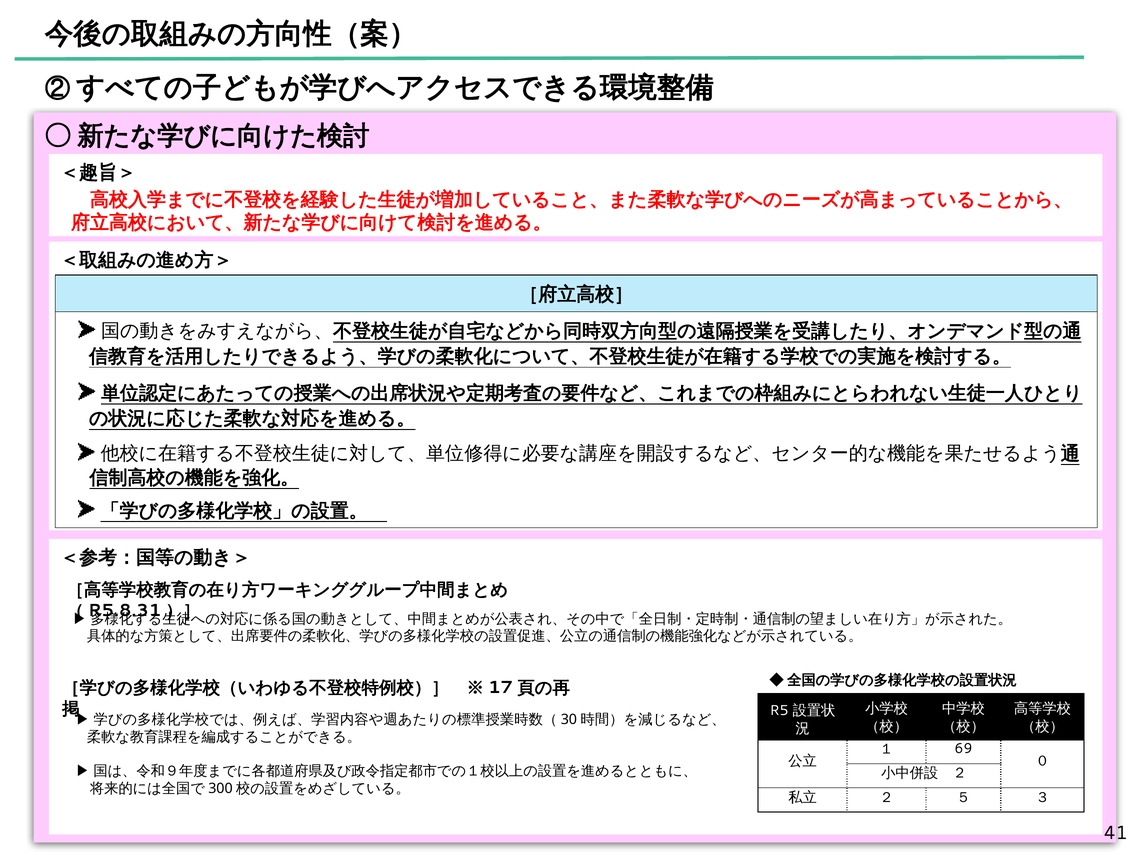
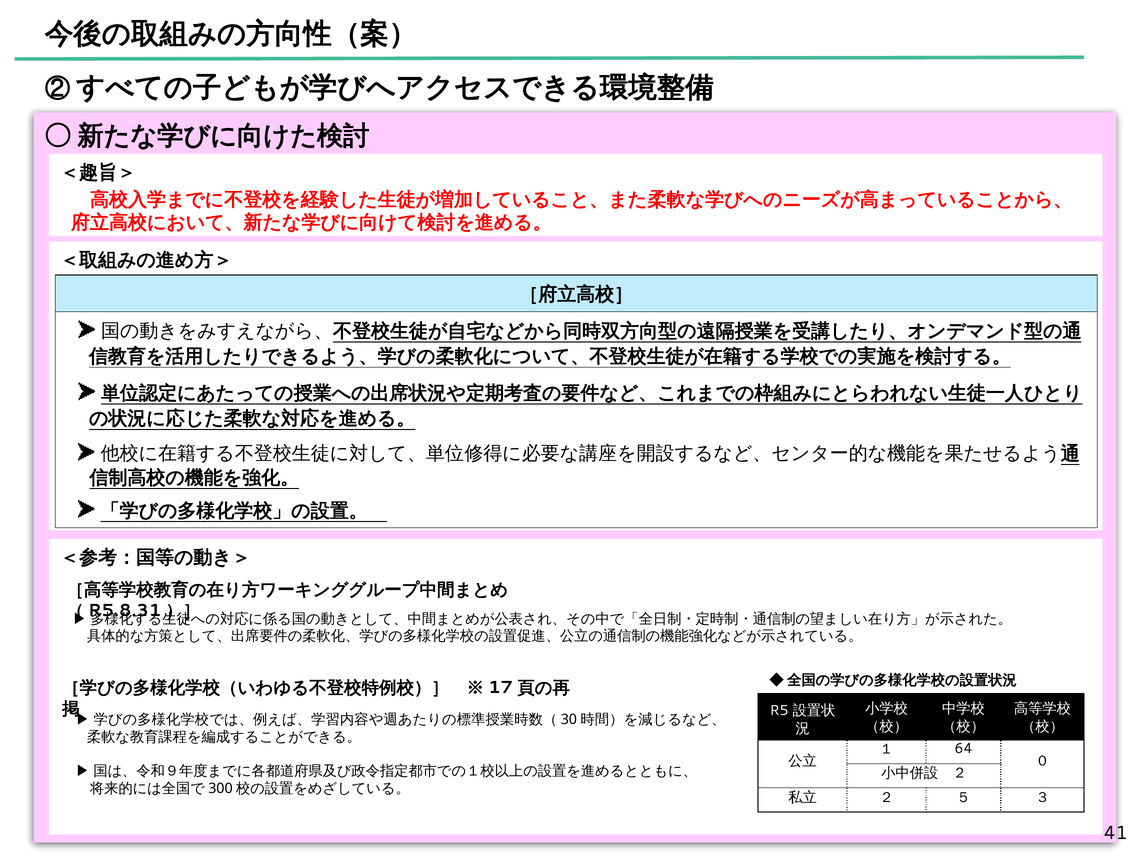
69: 69 -> 64
